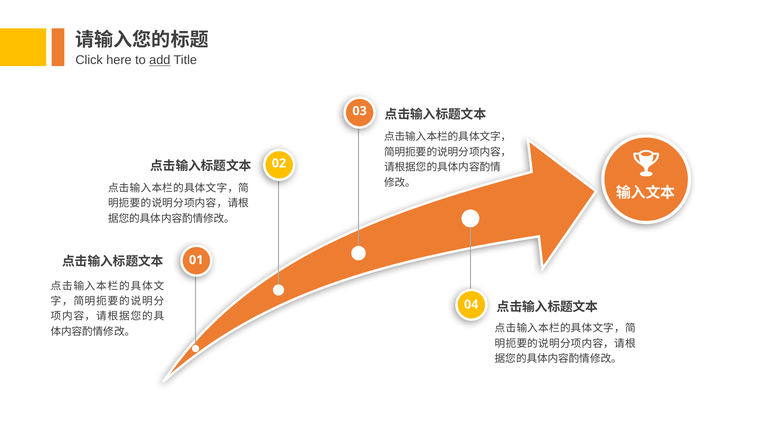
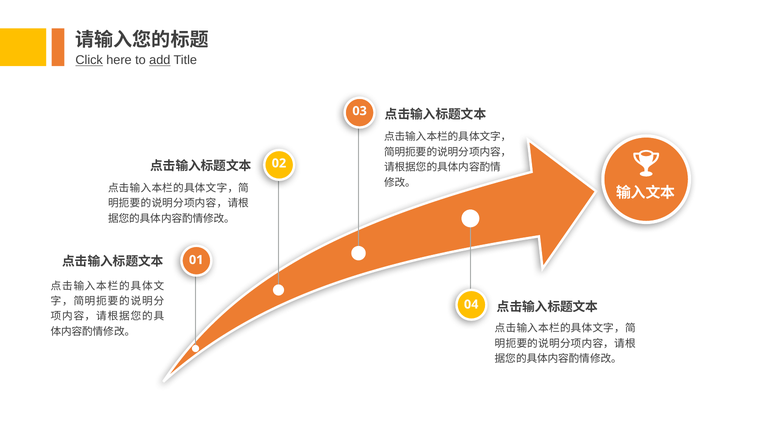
Click underline: none -> present
